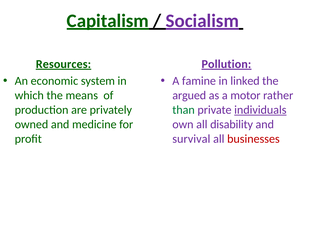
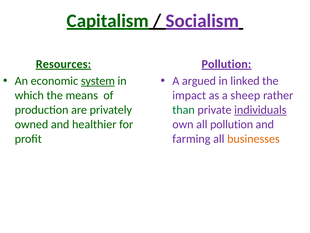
system underline: none -> present
famine: famine -> argued
argued: argued -> impact
motor: motor -> sheep
medicine: medicine -> healthier
all disability: disability -> pollution
survival: survival -> farming
businesses colour: red -> orange
